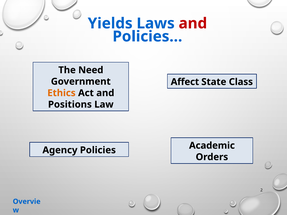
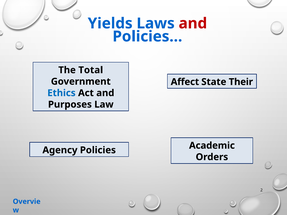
Need: Need -> Total
Class: Class -> Their
Ethics colour: orange -> blue
Positions: Positions -> Purposes
